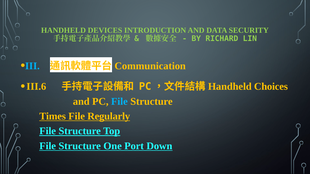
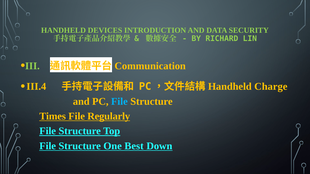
III colour: light blue -> light green
III.6: III.6 -> III.4
Choices: Choices -> Charge
Port: Port -> Best
